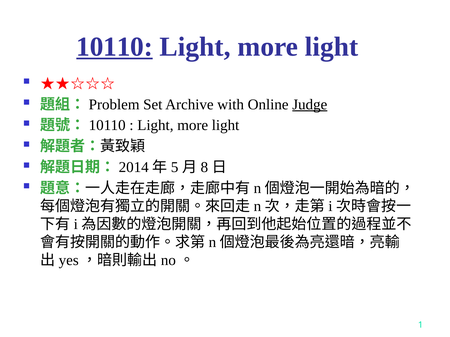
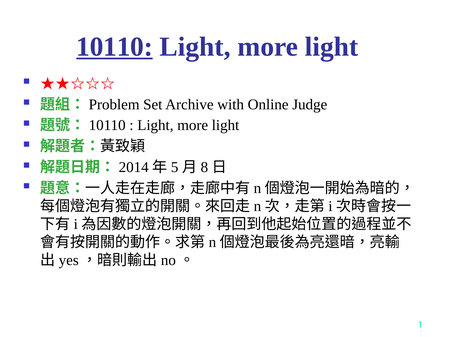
Judge underline: present -> none
